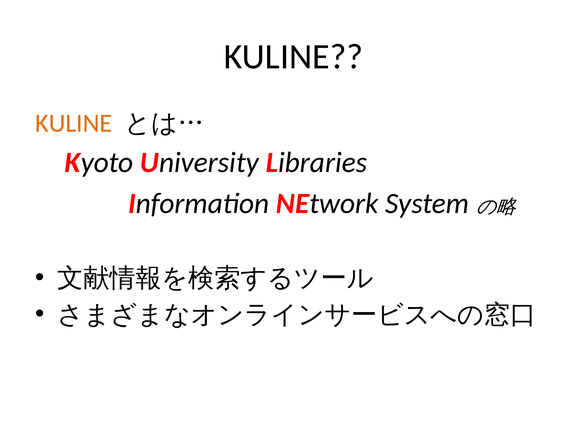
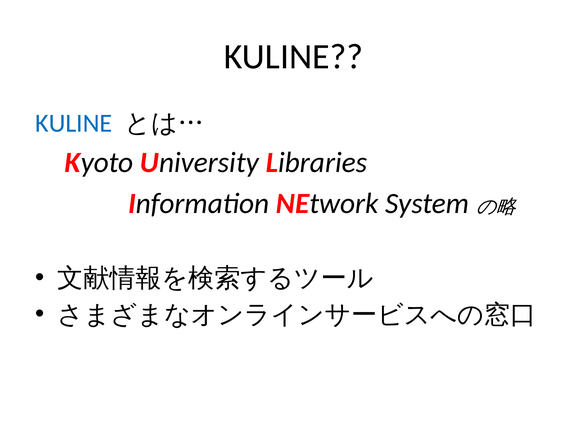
KULINE at (74, 123) colour: orange -> blue
